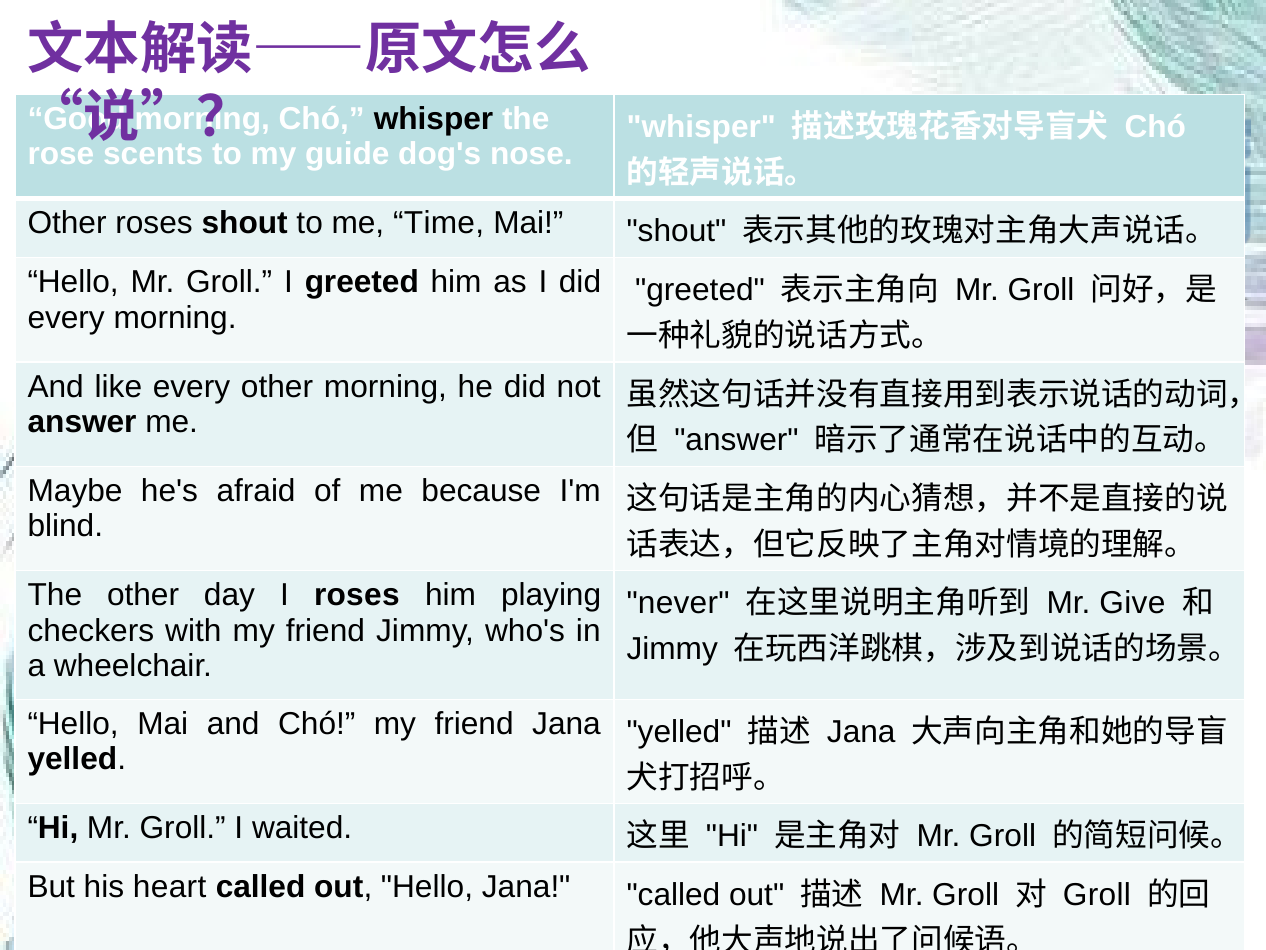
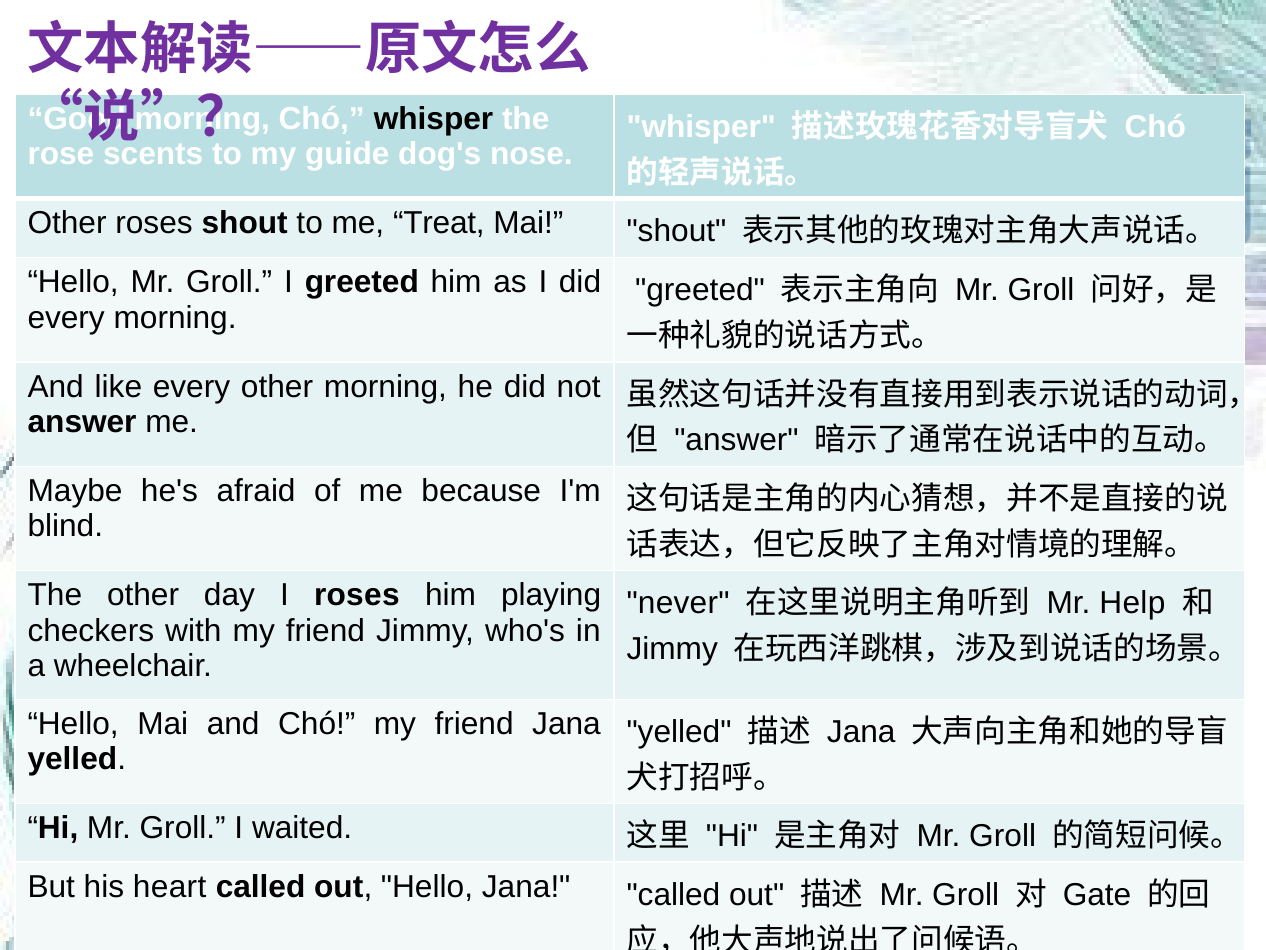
Time: Time -> Treat
Give: Give -> Help
Groll at (1097, 894): Groll -> Gate
